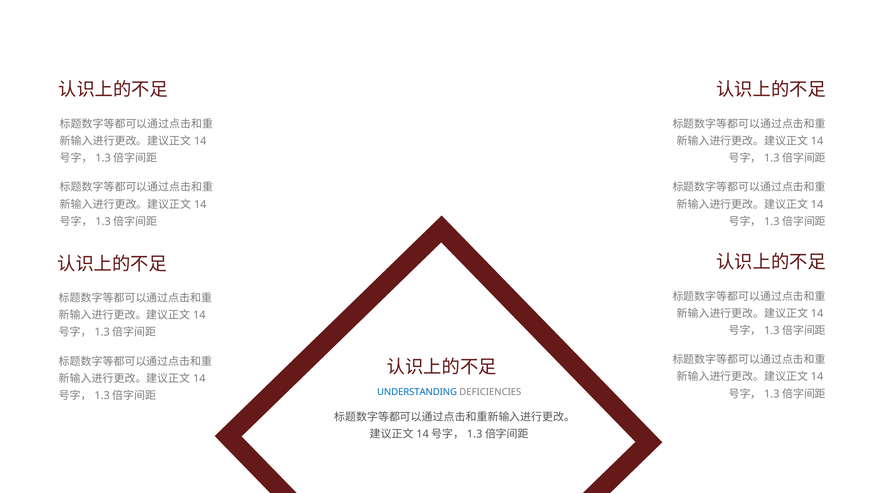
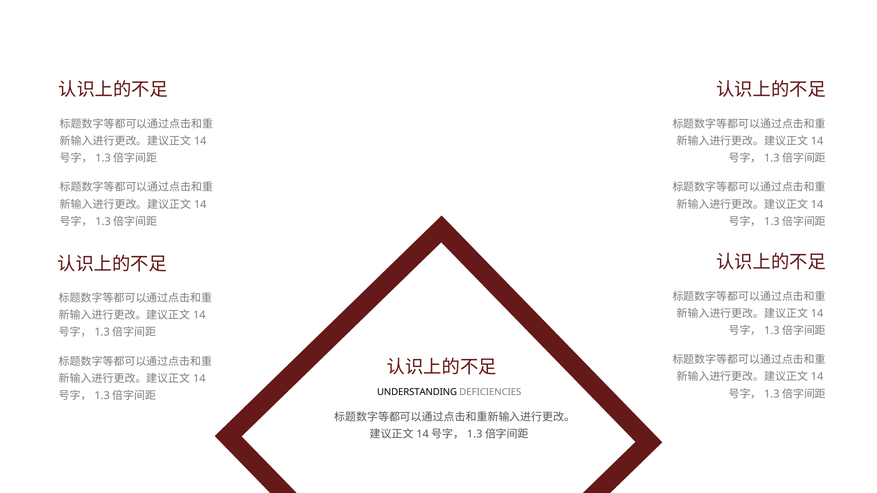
UNDERSTANDING colour: blue -> black
